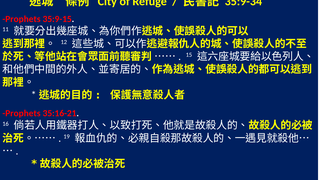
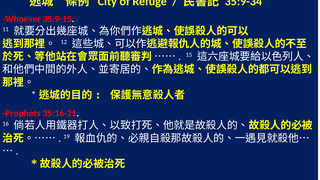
Prophets at (21, 19): Prophets -> Whoever
